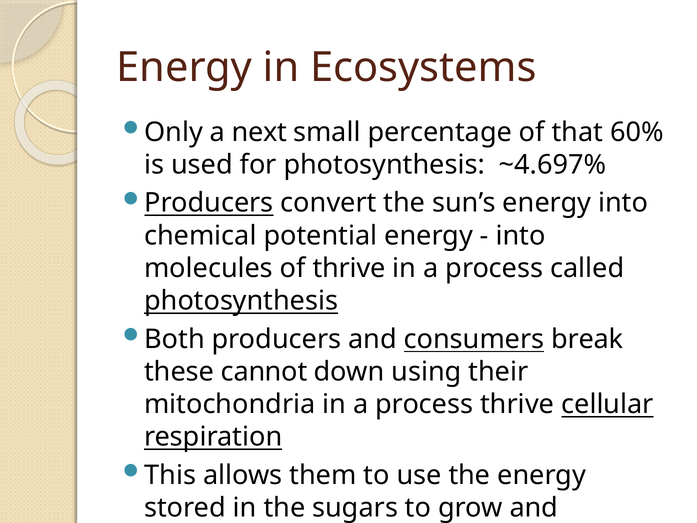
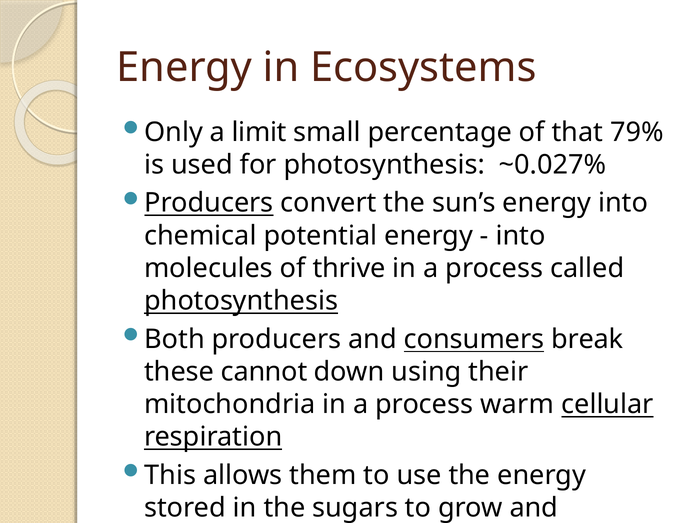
next: next -> limit
60%: 60% -> 79%
~4.697%: ~4.697% -> ~0.027%
process thrive: thrive -> warm
